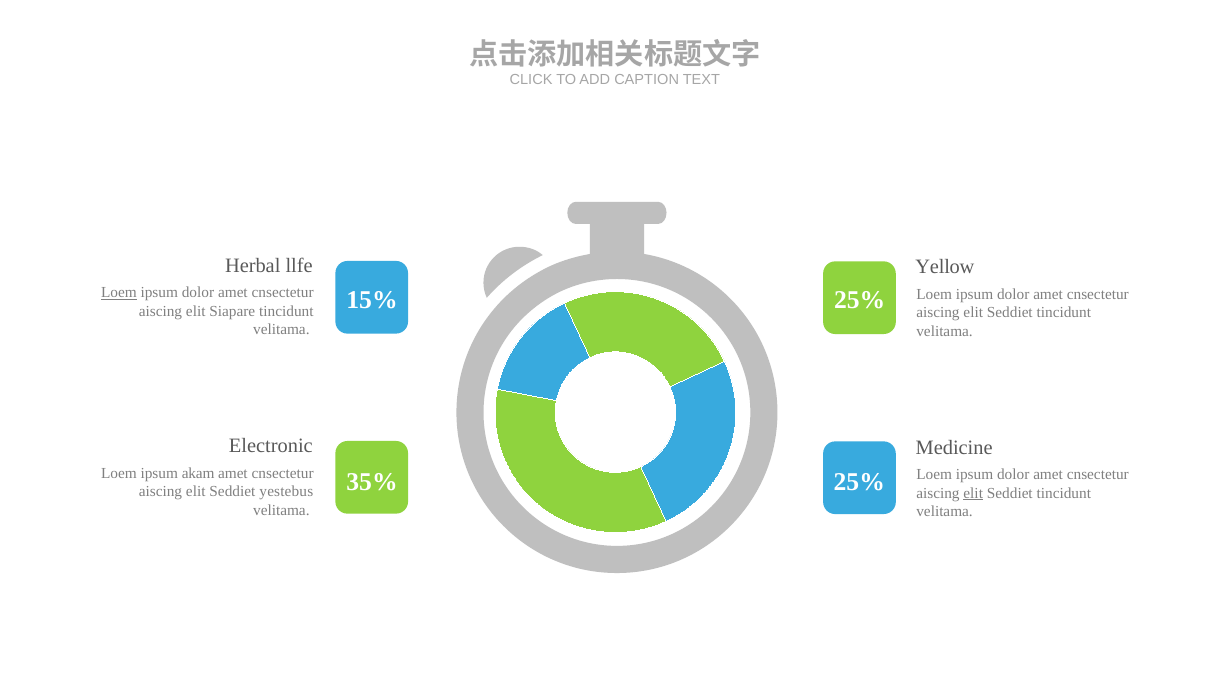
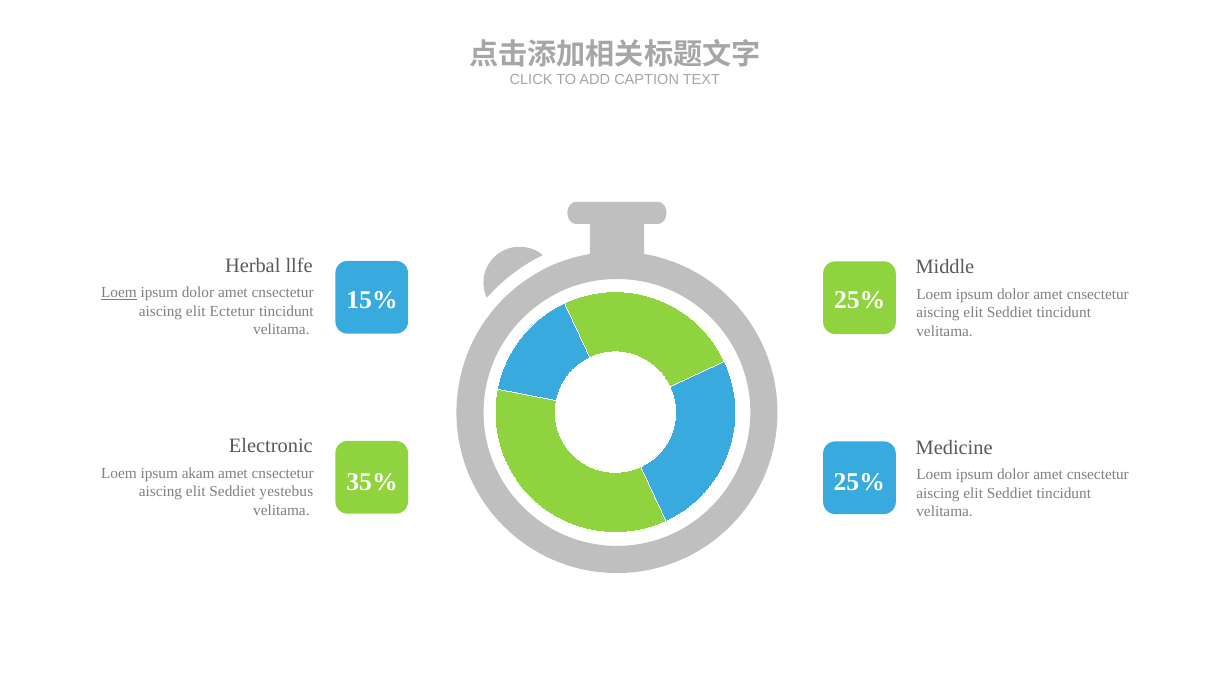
Yellow: Yellow -> Middle
Siapare: Siapare -> Ectetur
elit at (973, 493) underline: present -> none
